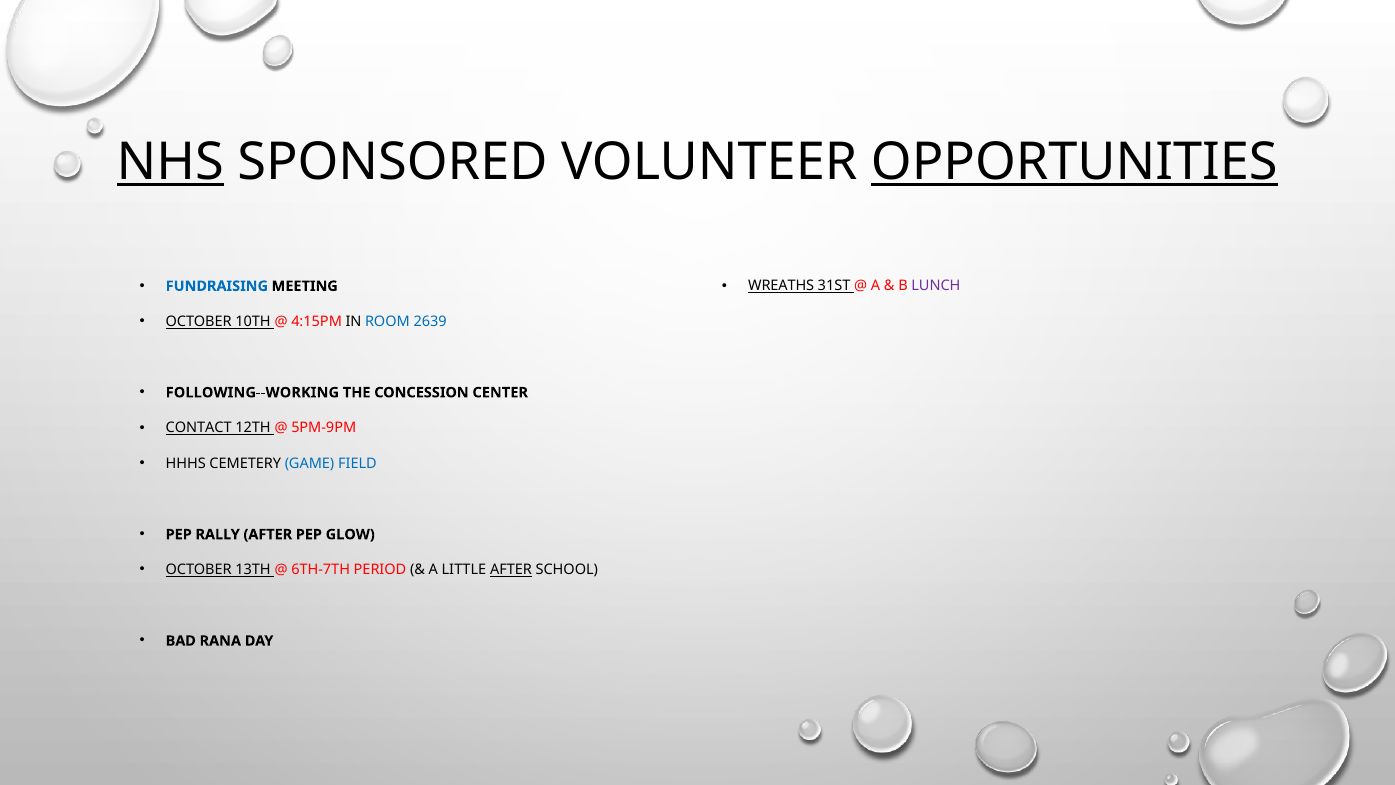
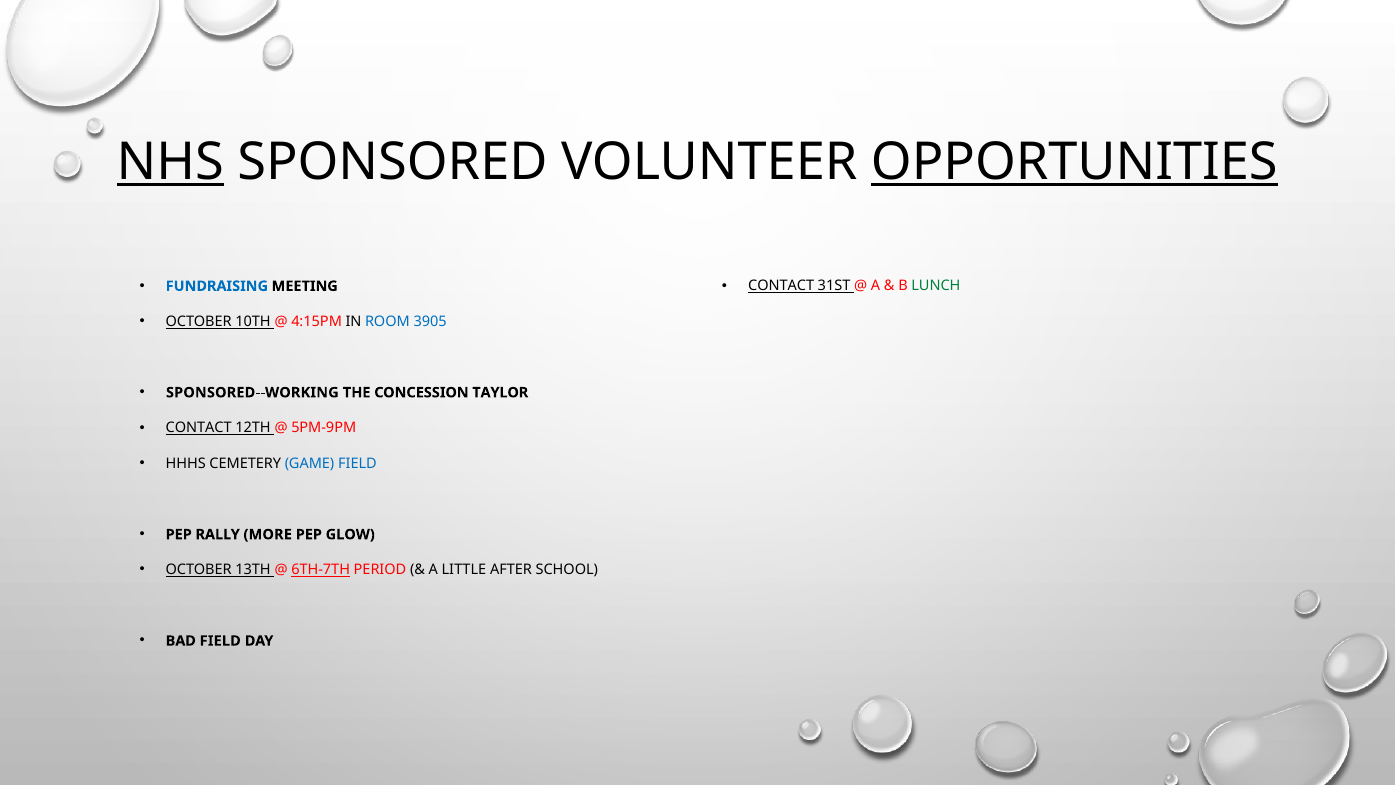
WREATHS at (781, 286): WREATHS -> CONTACT
LUNCH colour: purple -> green
2639: 2639 -> 3905
FOLLOWING--WORKING: FOLLOWING--WORKING -> SPONSORED--WORKING
CENTER: CENTER -> TAYLOR
RALLY AFTER: AFTER -> MORE
6TH-7TH underline: none -> present
AFTER at (511, 570) underline: present -> none
BAD RANA: RANA -> FIELD
